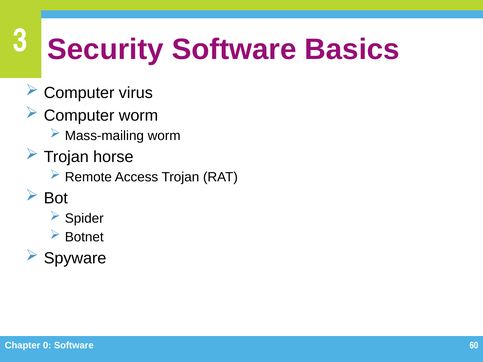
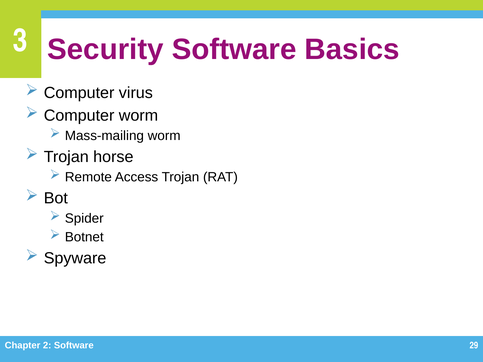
0: 0 -> 2
60: 60 -> 29
